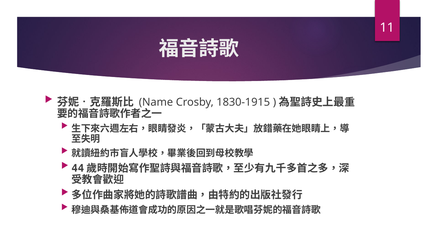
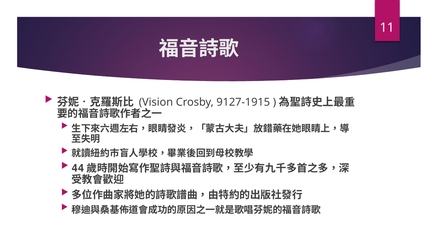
Name: Name -> Vision
1830-1915: 1830-1915 -> 9127-1915
